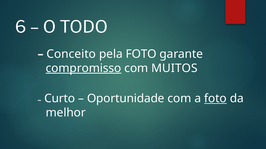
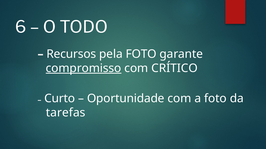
Conceito: Conceito -> Recursos
MUITOS: MUITOS -> CRÍTICO
foto at (215, 99) underline: present -> none
melhor: melhor -> tarefas
